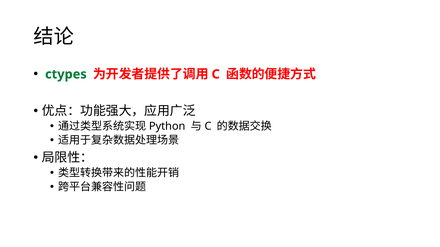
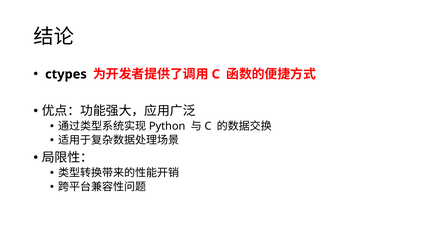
ctypes colour: green -> black
